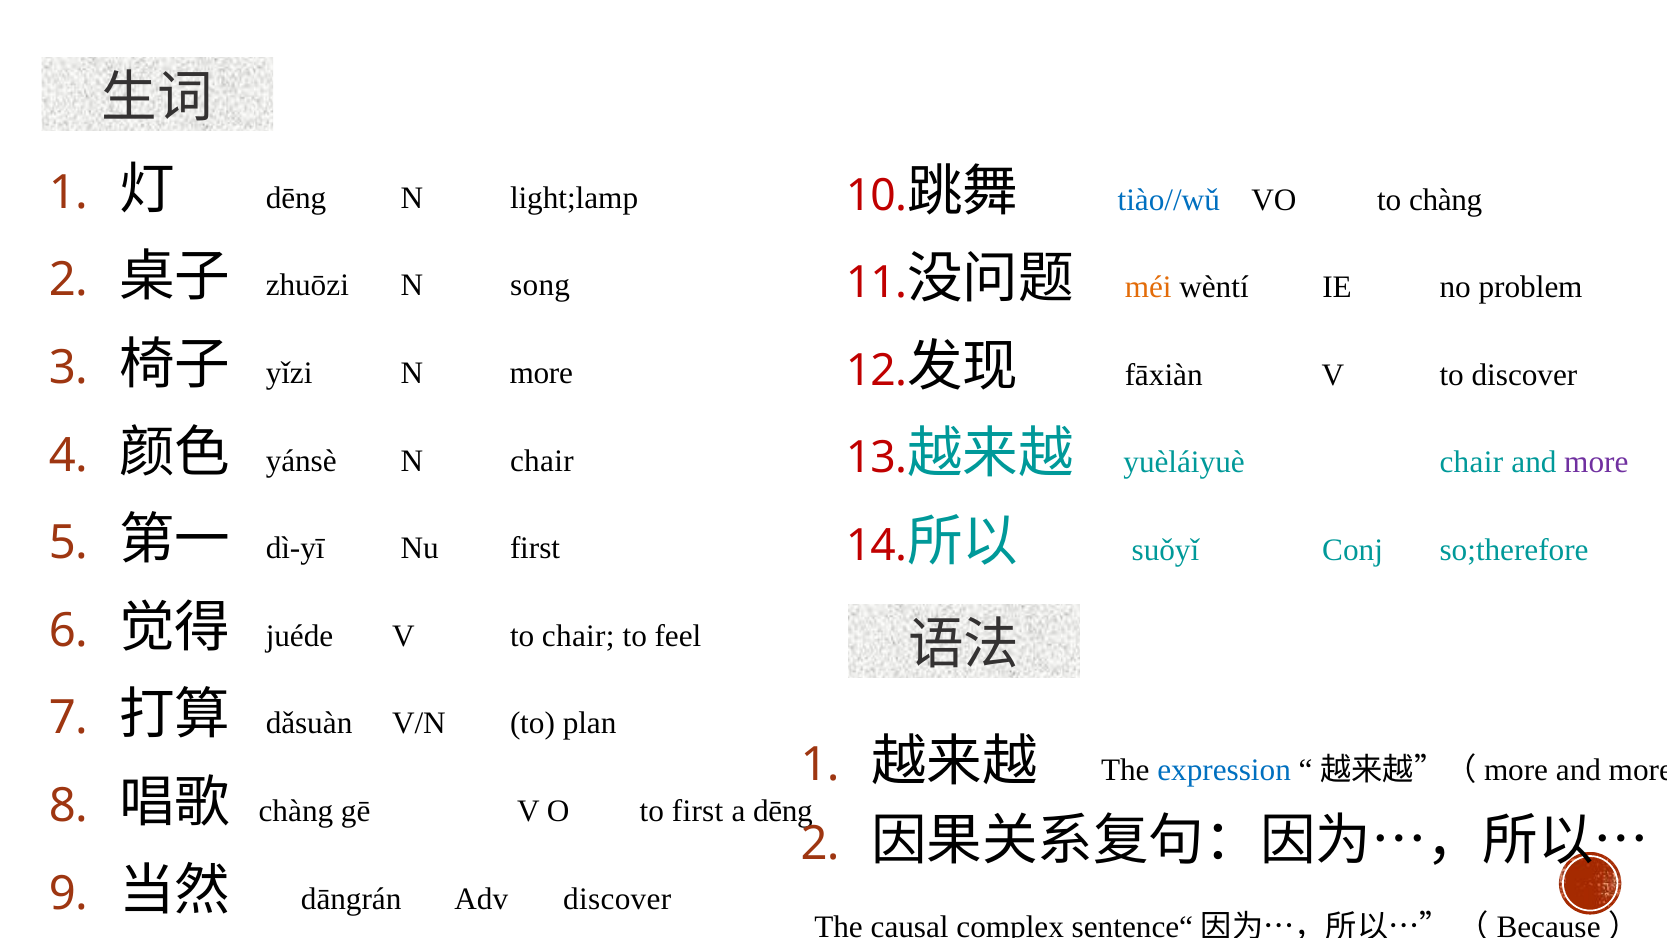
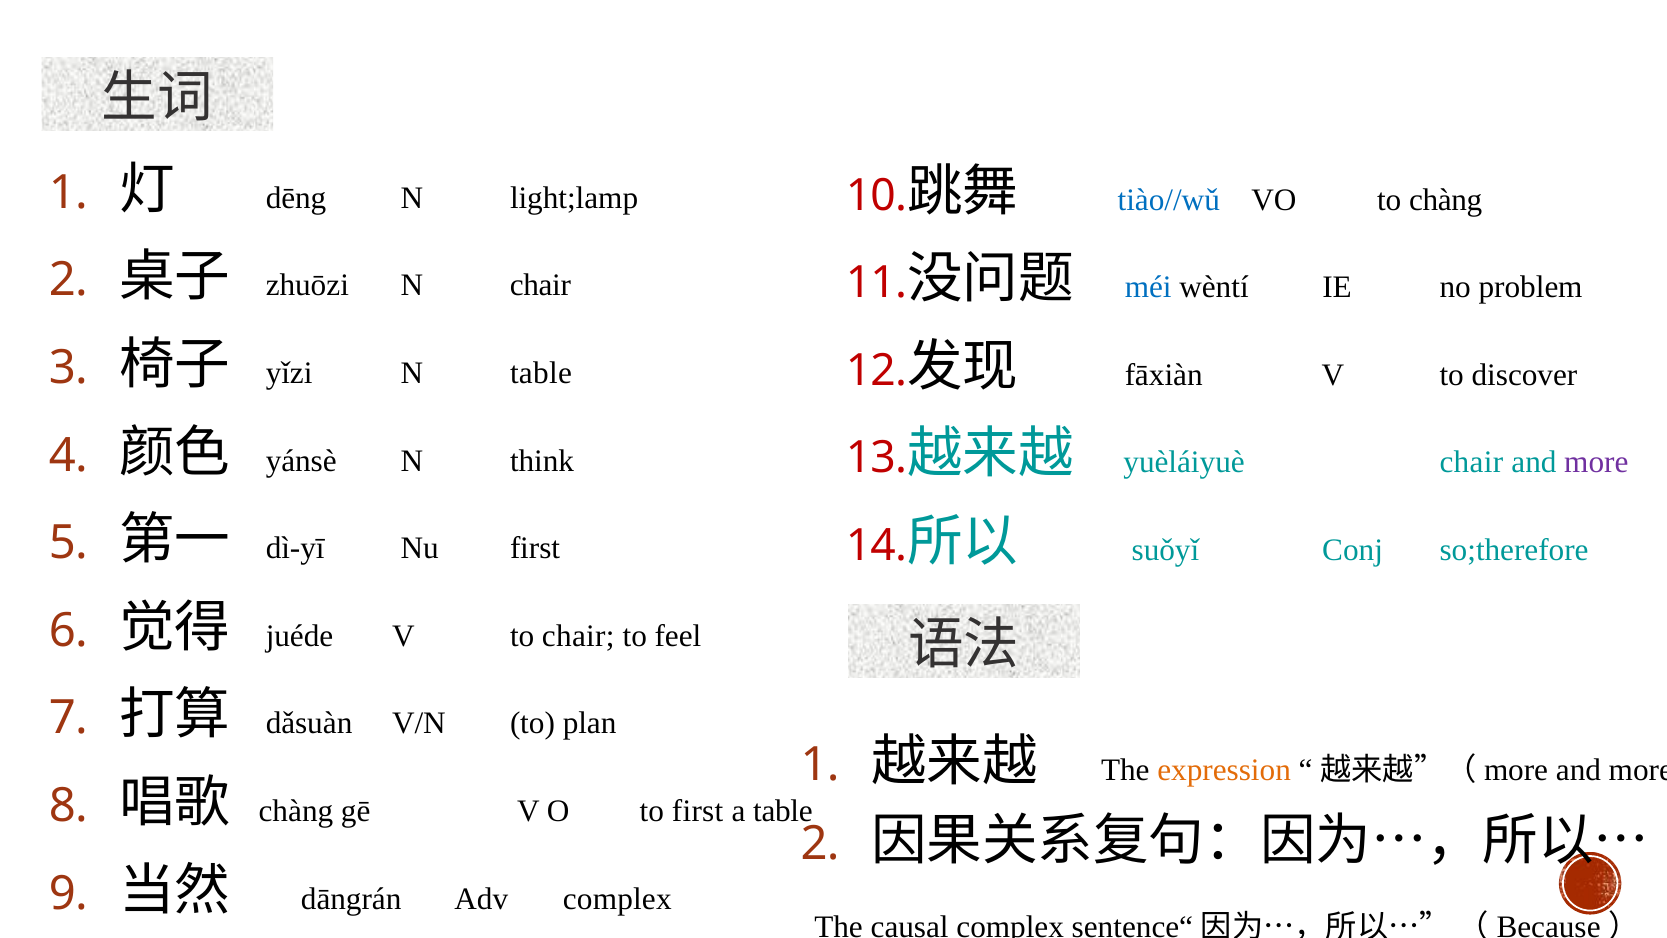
N song: song -> chair
méi colour: orange -> blue
N more: more -> table
N chair: chair -> think
expression colour: blue -> orange
a dēng: dēng -> table
Adv discover: discover -> complex
